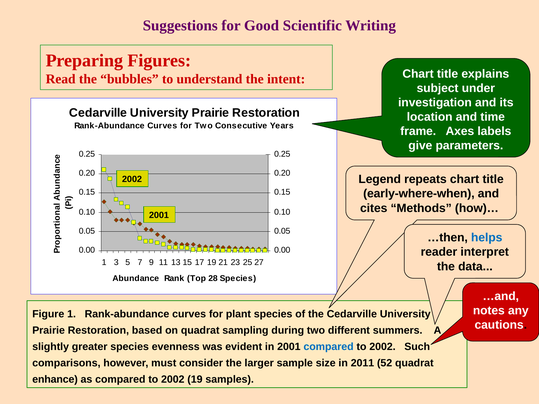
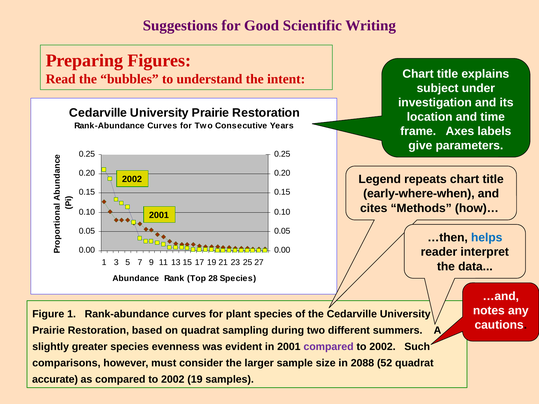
compared at (329, 347) colour: blue -> purple
2011: 2011 -> 2088
enhance: enhance -> accurate
